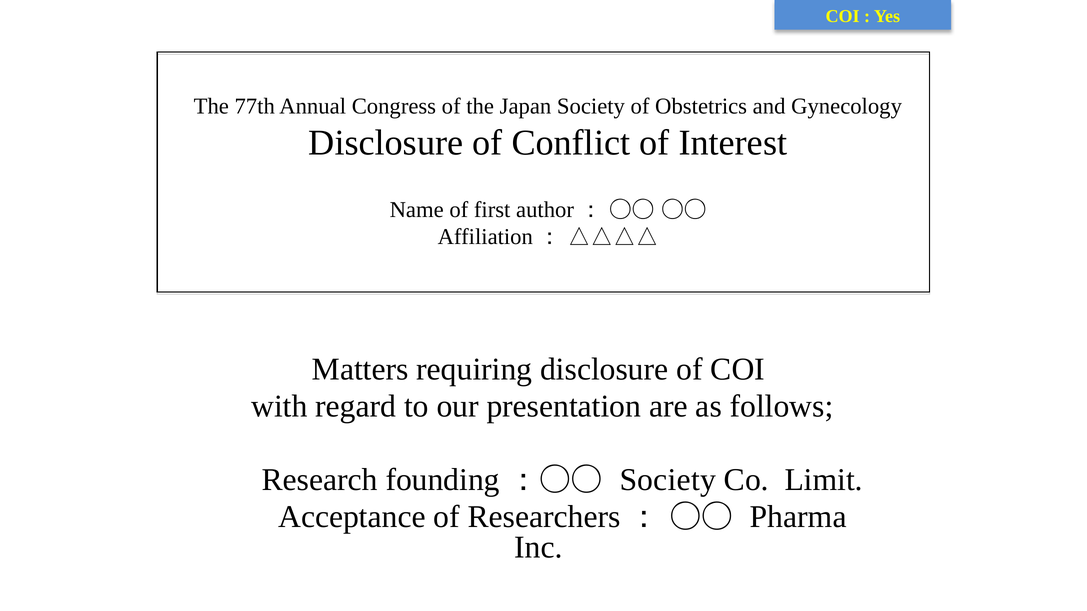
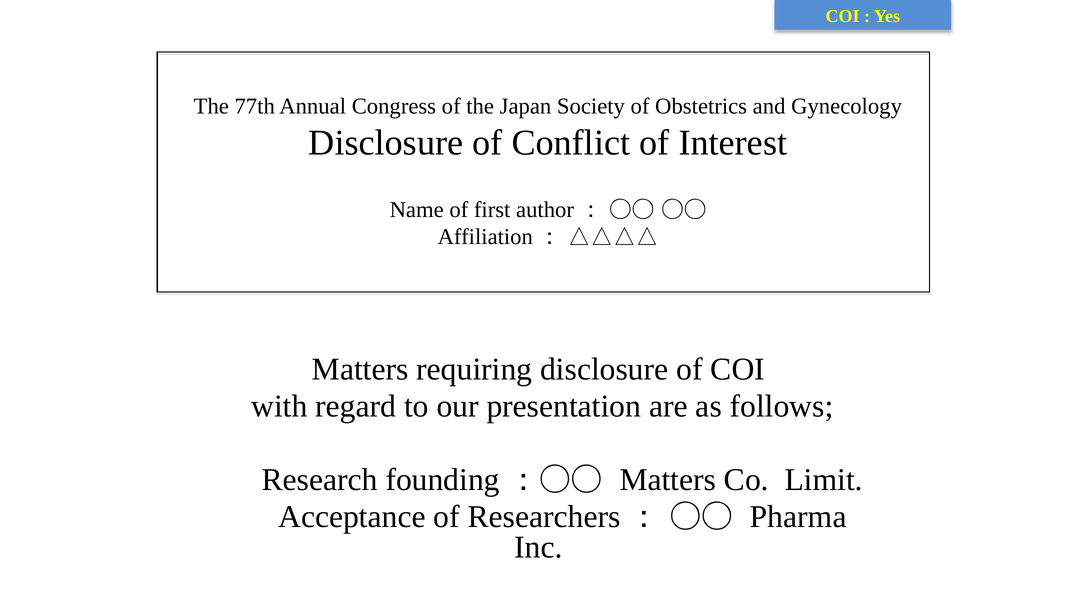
Society at (668, 480): Society -> Matters
